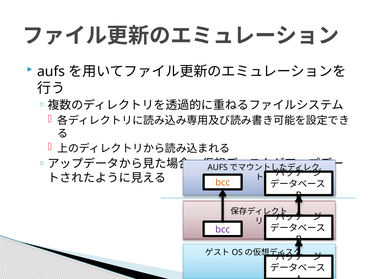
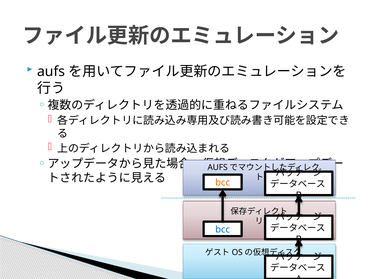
bcc at (223, 229) colour: purple -> blue
